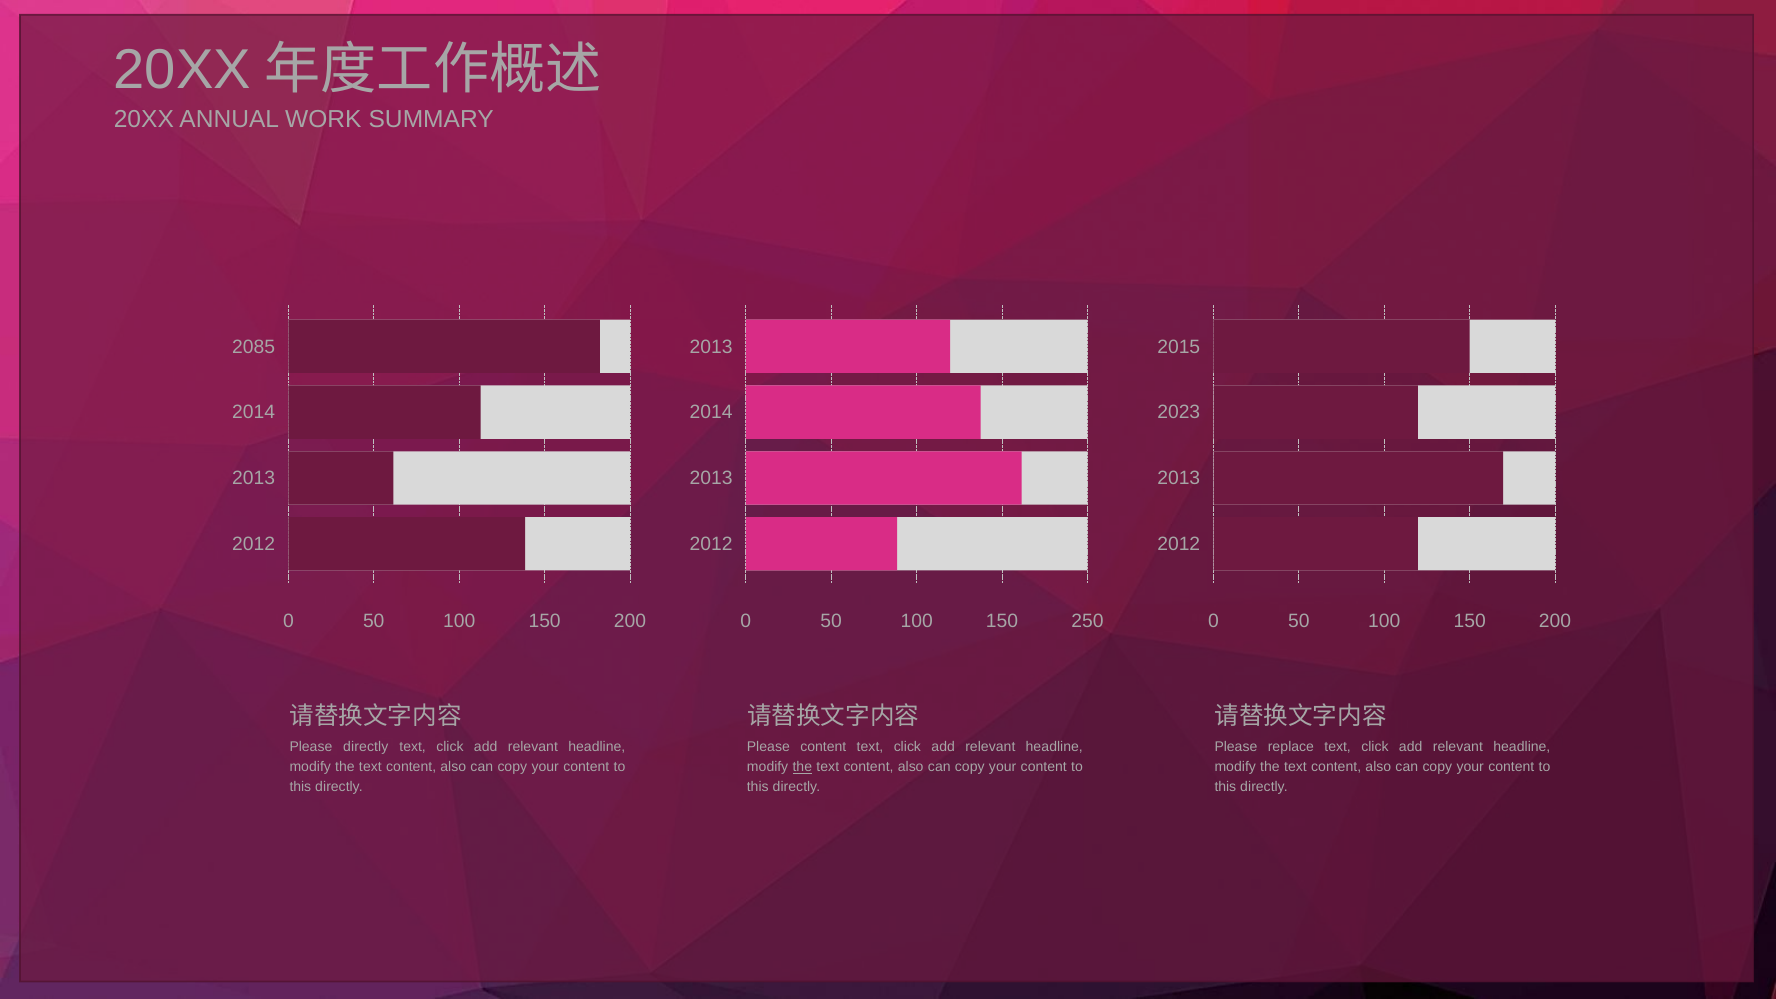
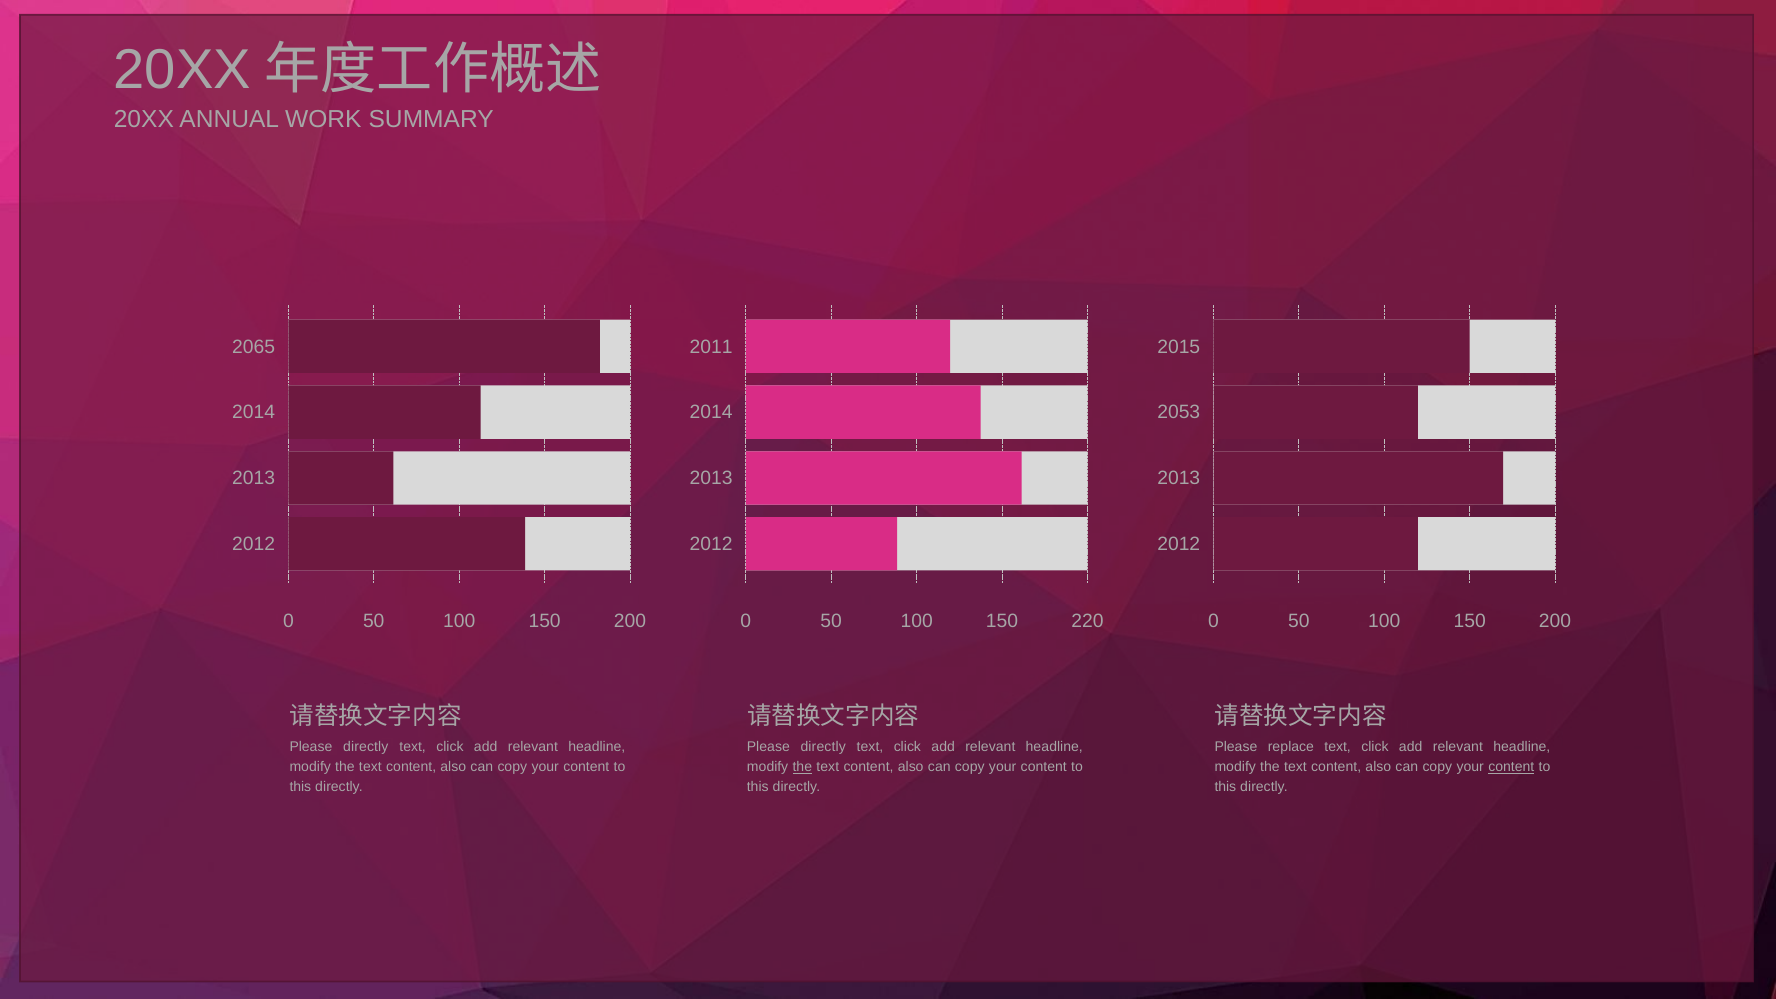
2085: 2085 -> 2065
2013 at (711, 347): 2013 -> 2011
2023: 2023 -> 2053
250: 250 -> 220
content at (823, 747): content -> directly
content at (1511, 767) underline: none -> present
